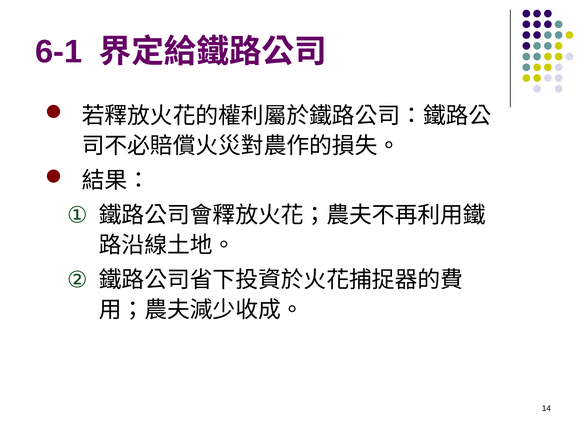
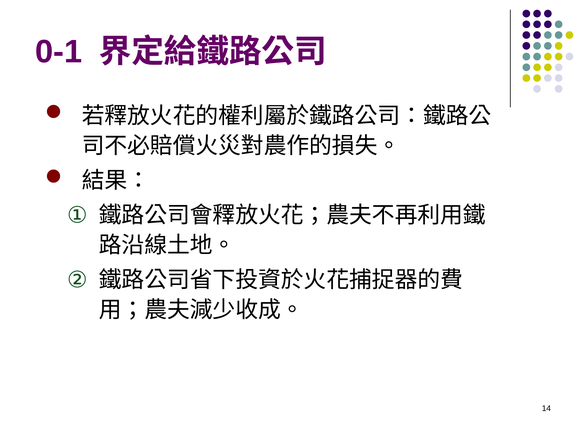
6-1: 6-1 -> 0-1
